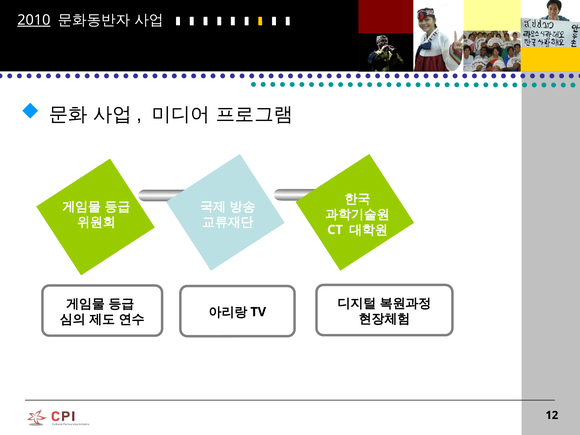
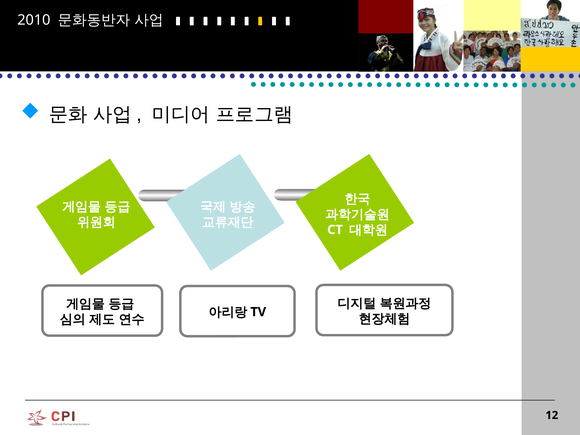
2010 underline: present -> none
